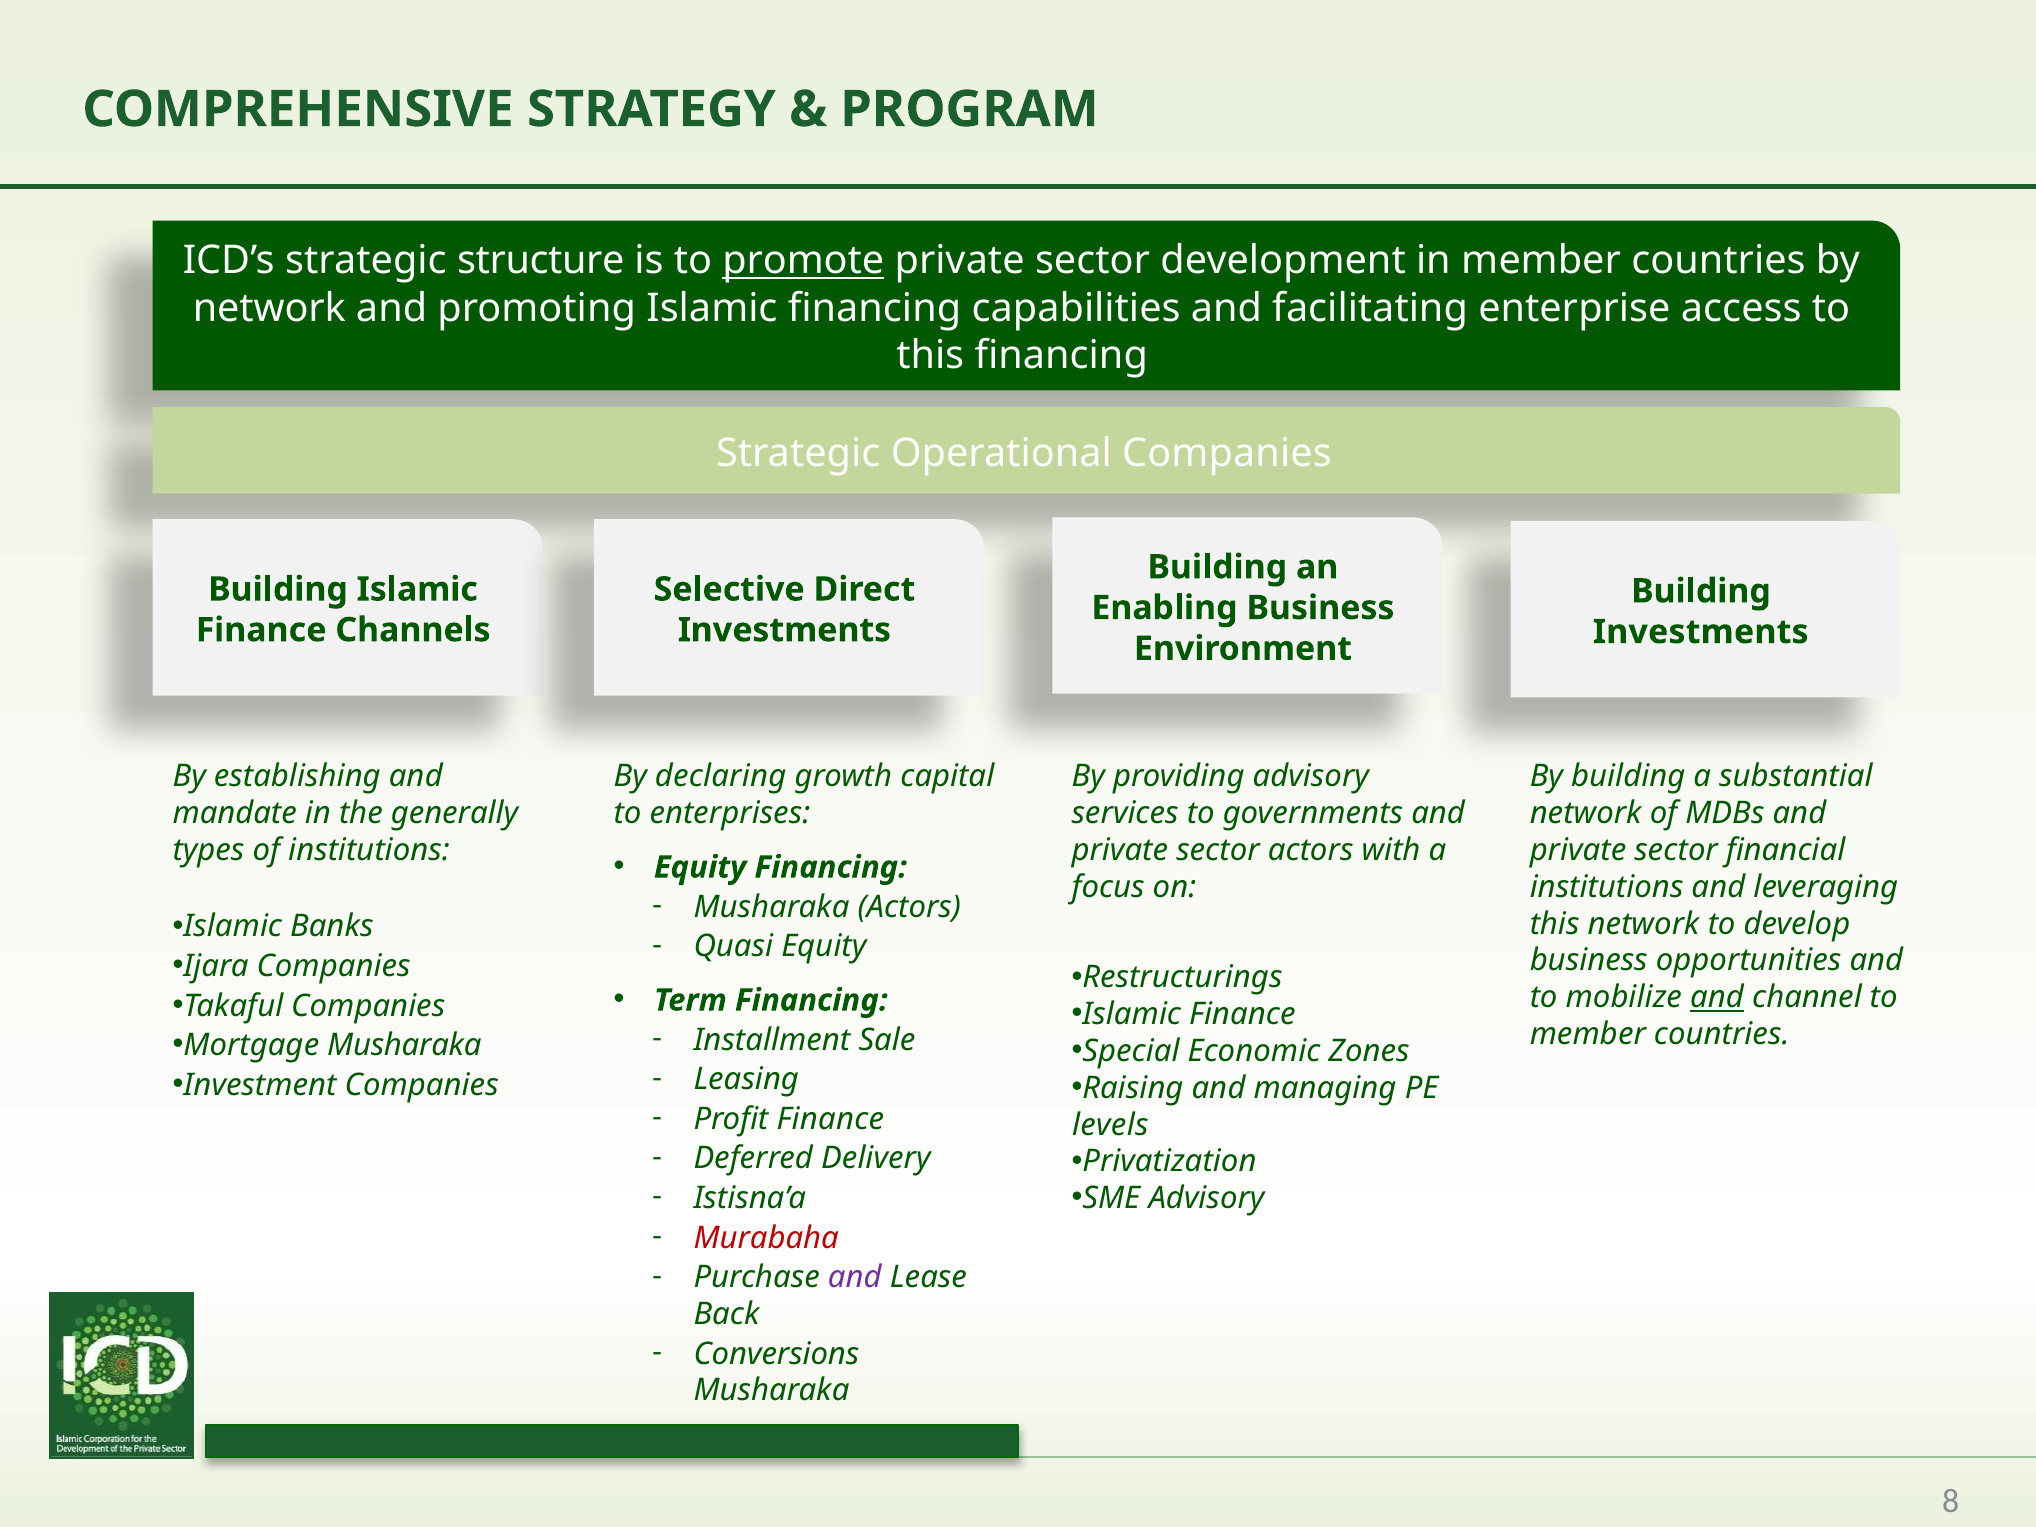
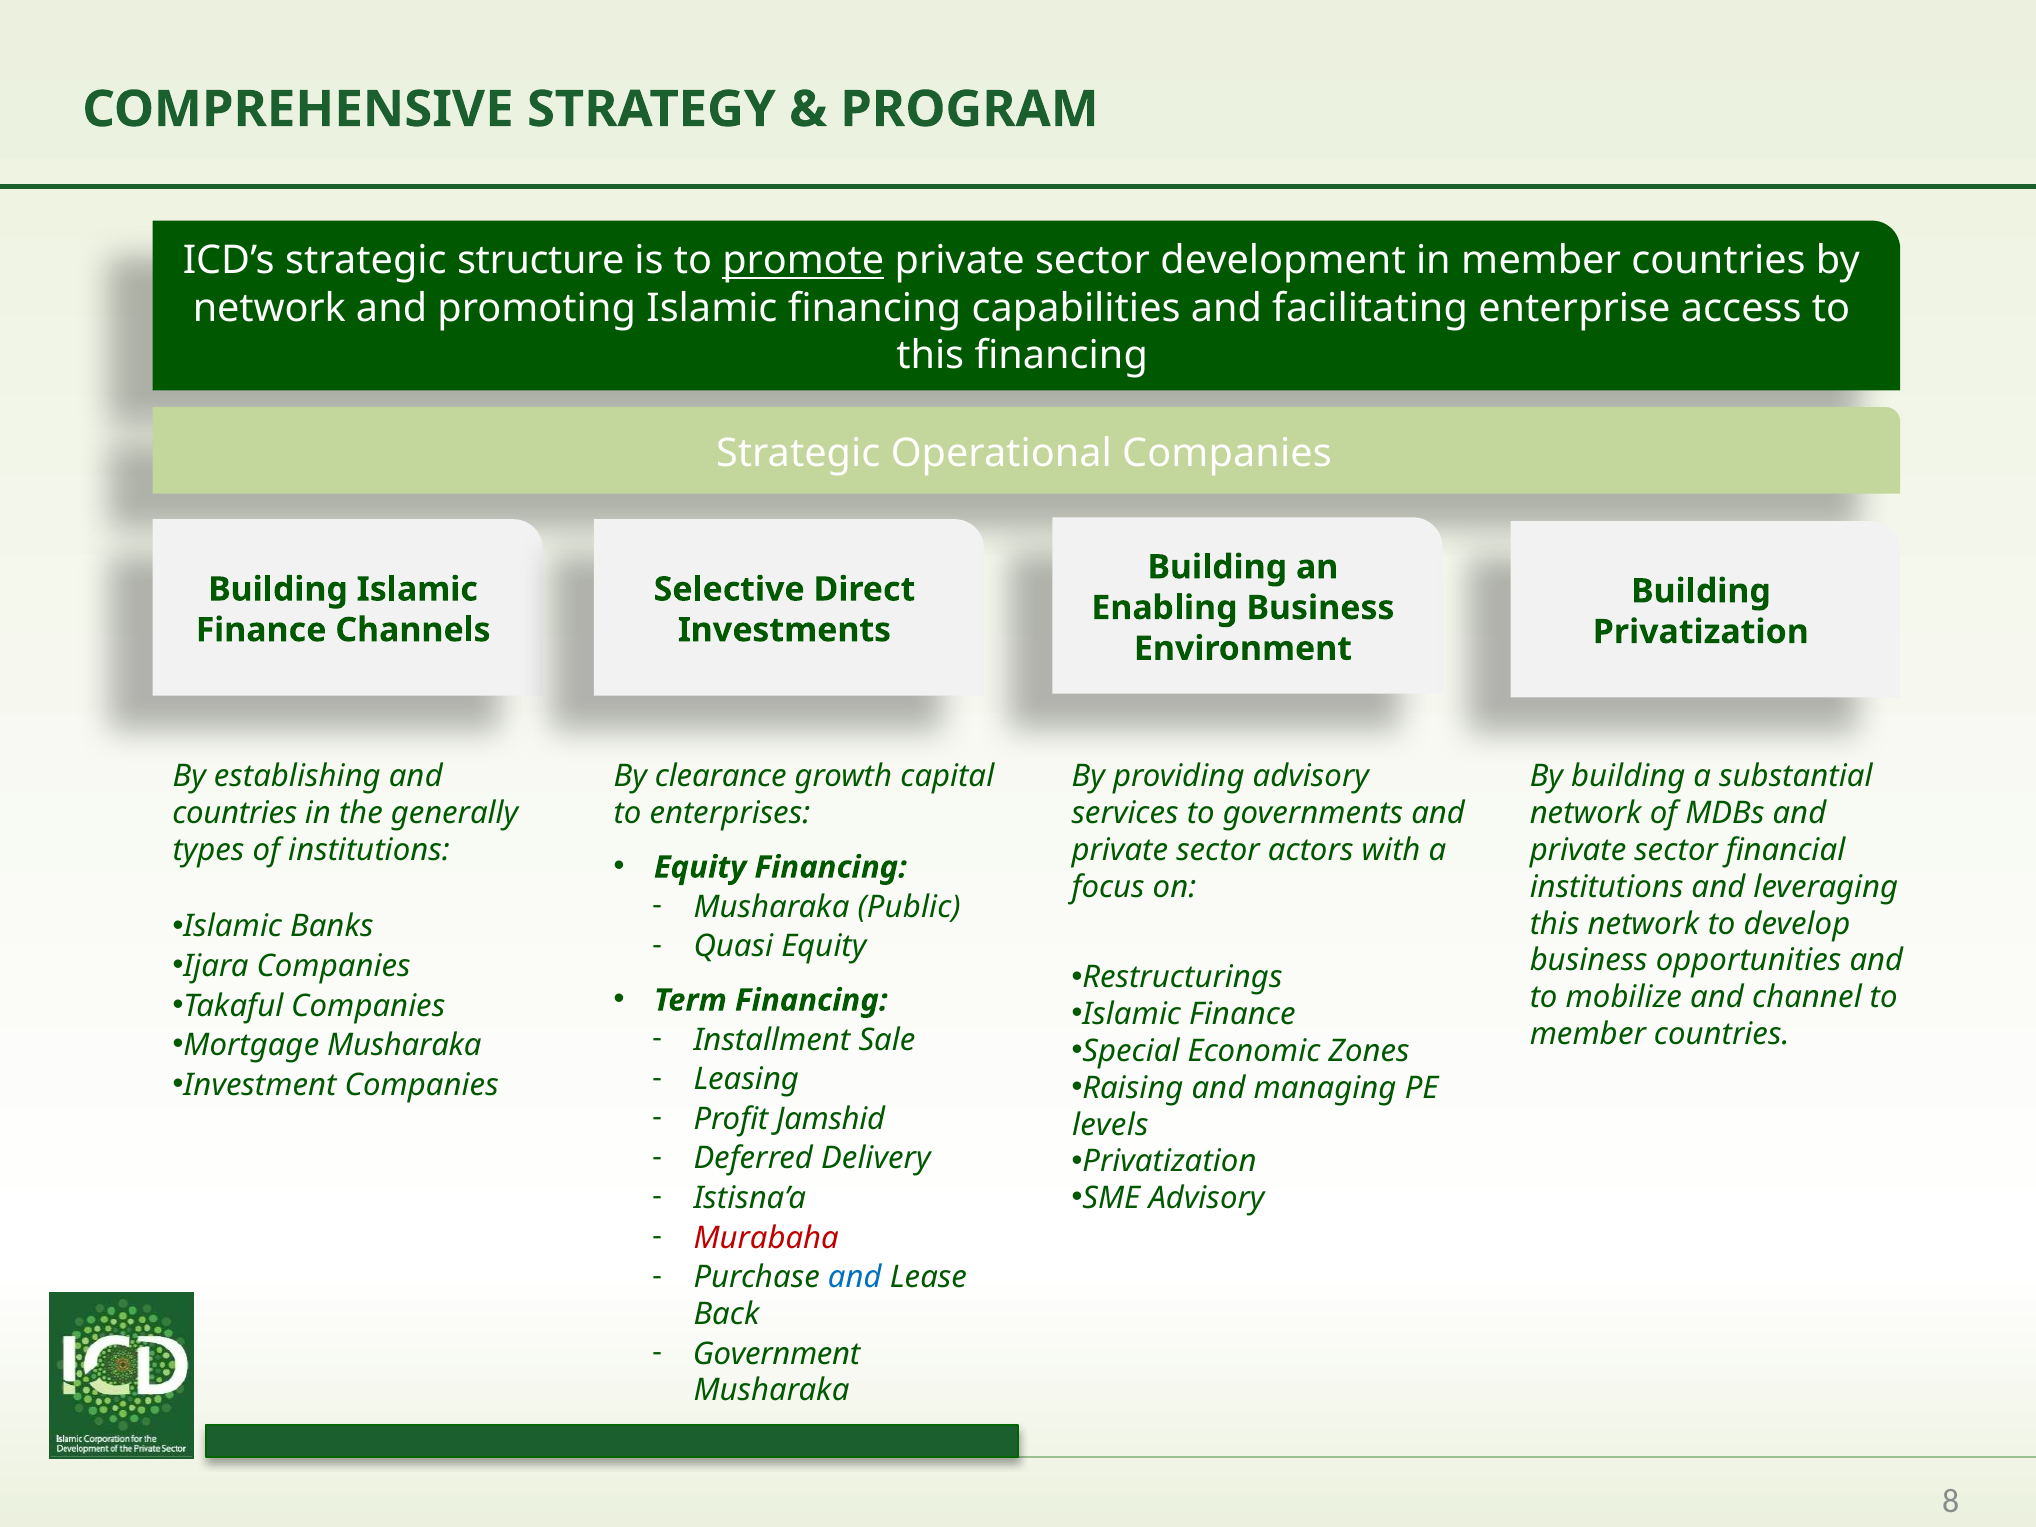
Investments at (1701, 632): Investments -> Privatization
declaring: declaring -> clearance
mandate at (235, 814): mandate -> countries
Musharaka Actors: Actors -> Public
and at (1717, 997) underline: present -> none
Profit Finance: Finance -> Jamshid
and at (855, 1277) colour: purple -> blue
Conversions: Conversions -> Government
